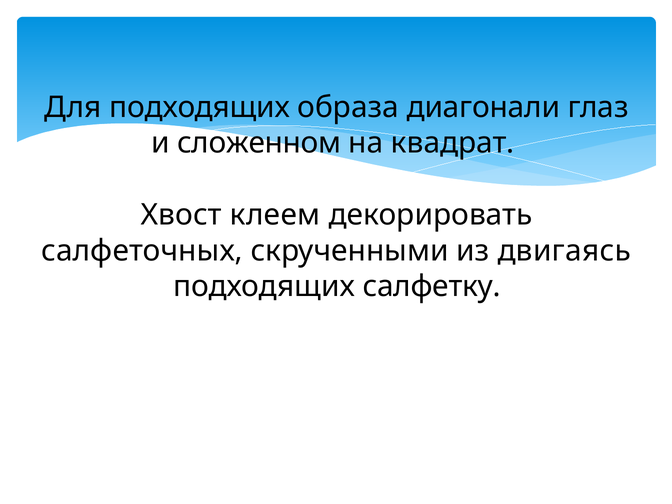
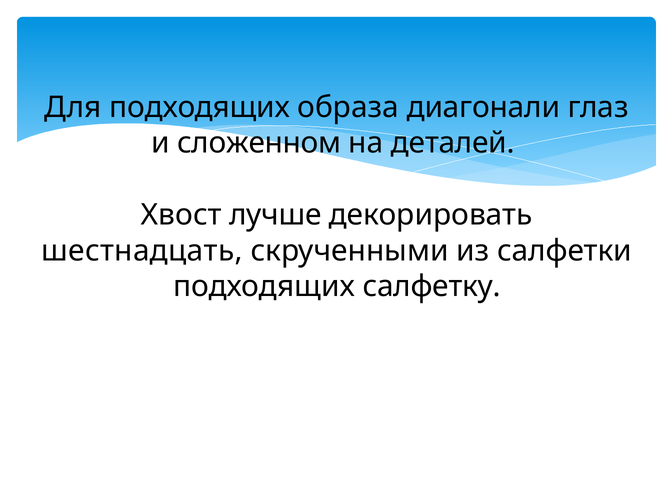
квадрат: квадрат -> деталей
клеем: клеем -> лучше
салфеточных: салфеточных -> шестнадцать
двигаясь: двигаясь -> салфетки
